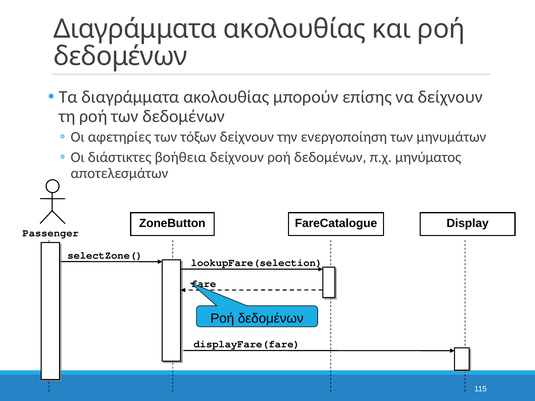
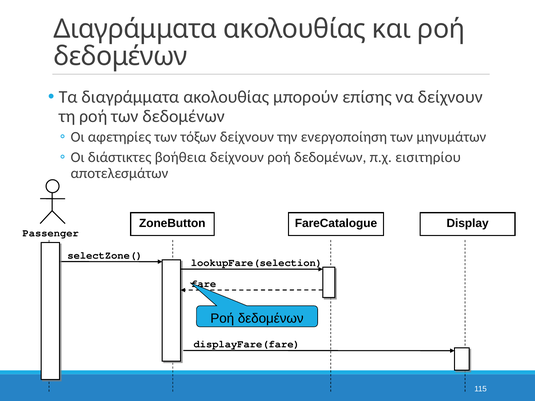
μηνύματος: μηνύματος -> εισιτηρίου
